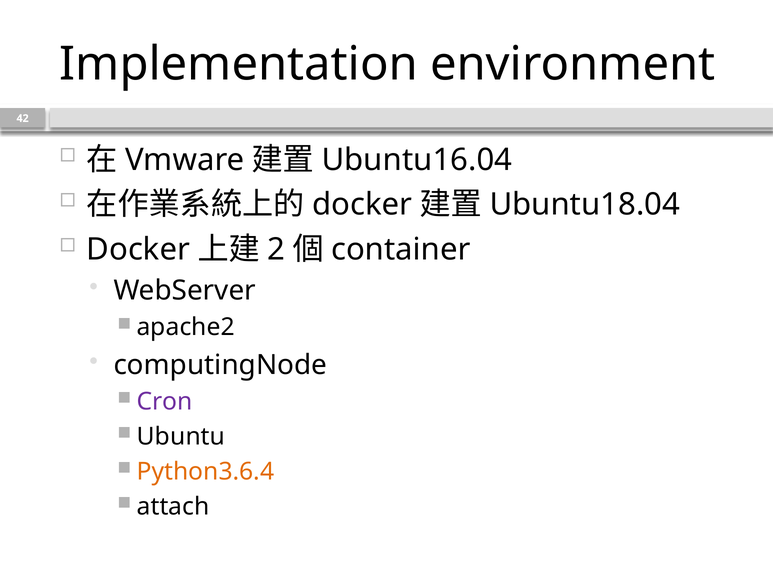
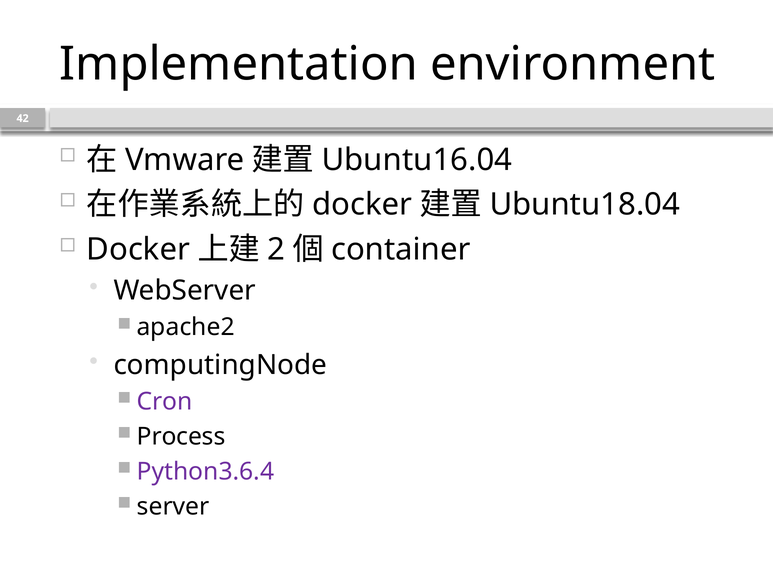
Ubuntu: Ubuntu -> Process
Python3.6.4 colour: orange -> purple
attach: attach -> server
